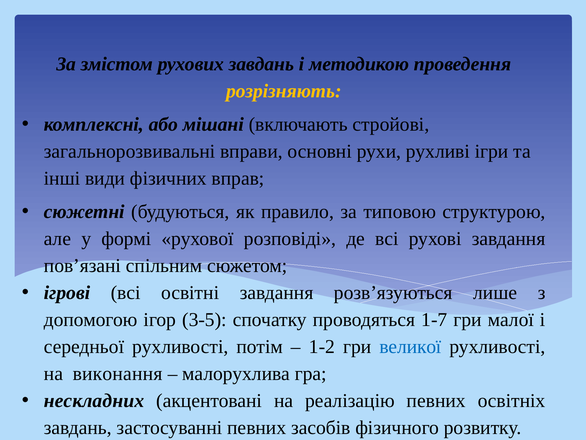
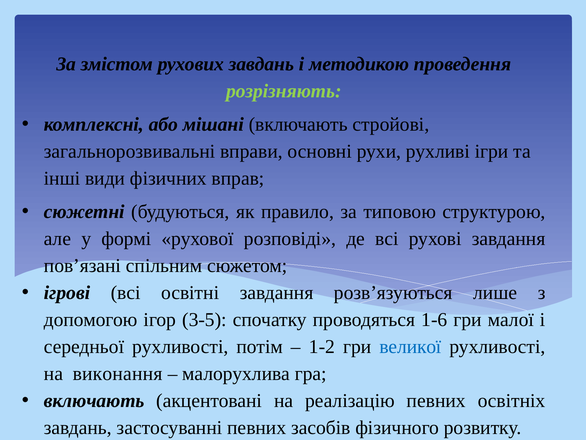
розрізняють colour: yellow -> light green
1-7: 1-7 -> 1-6
нескладних at (94, 400): нескладних -> включають
